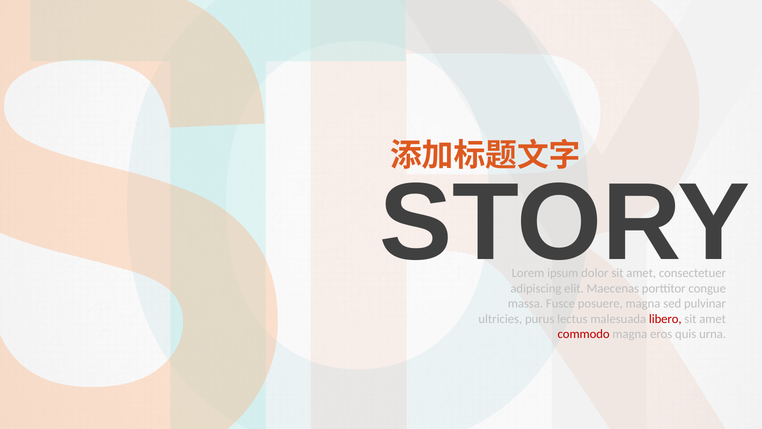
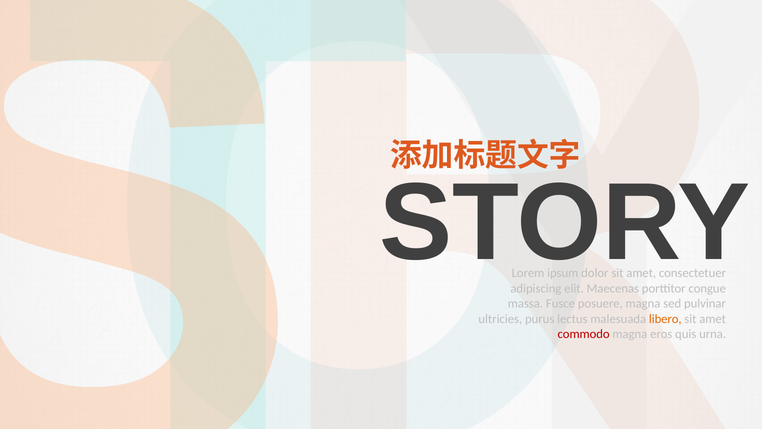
libero colour: red -> orange
